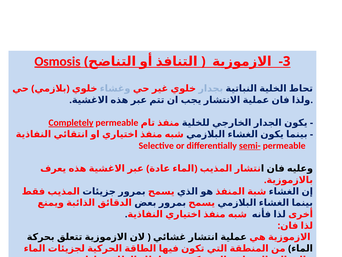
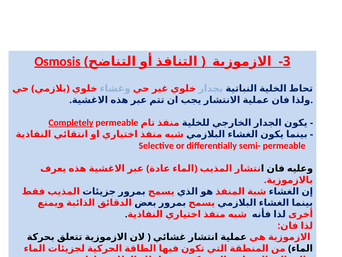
semi- underline: present -> none
